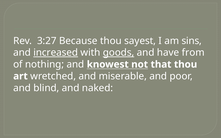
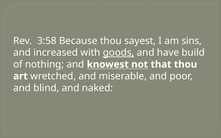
3:27: 3:27 -> 3:58
increased underline: present -> none
from: from -> build
